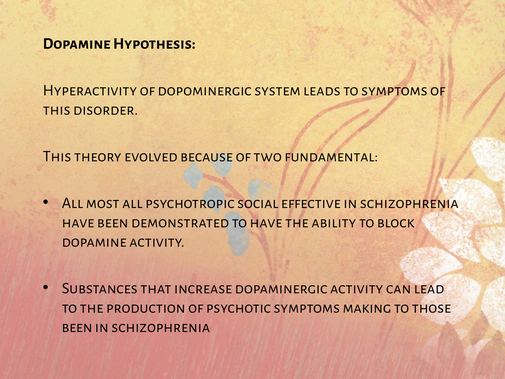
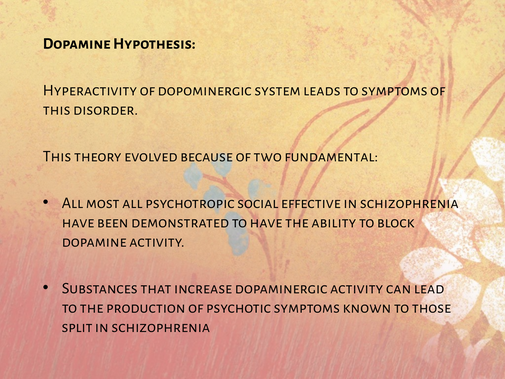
making: making -> known
been at (77, 327): been -> split
